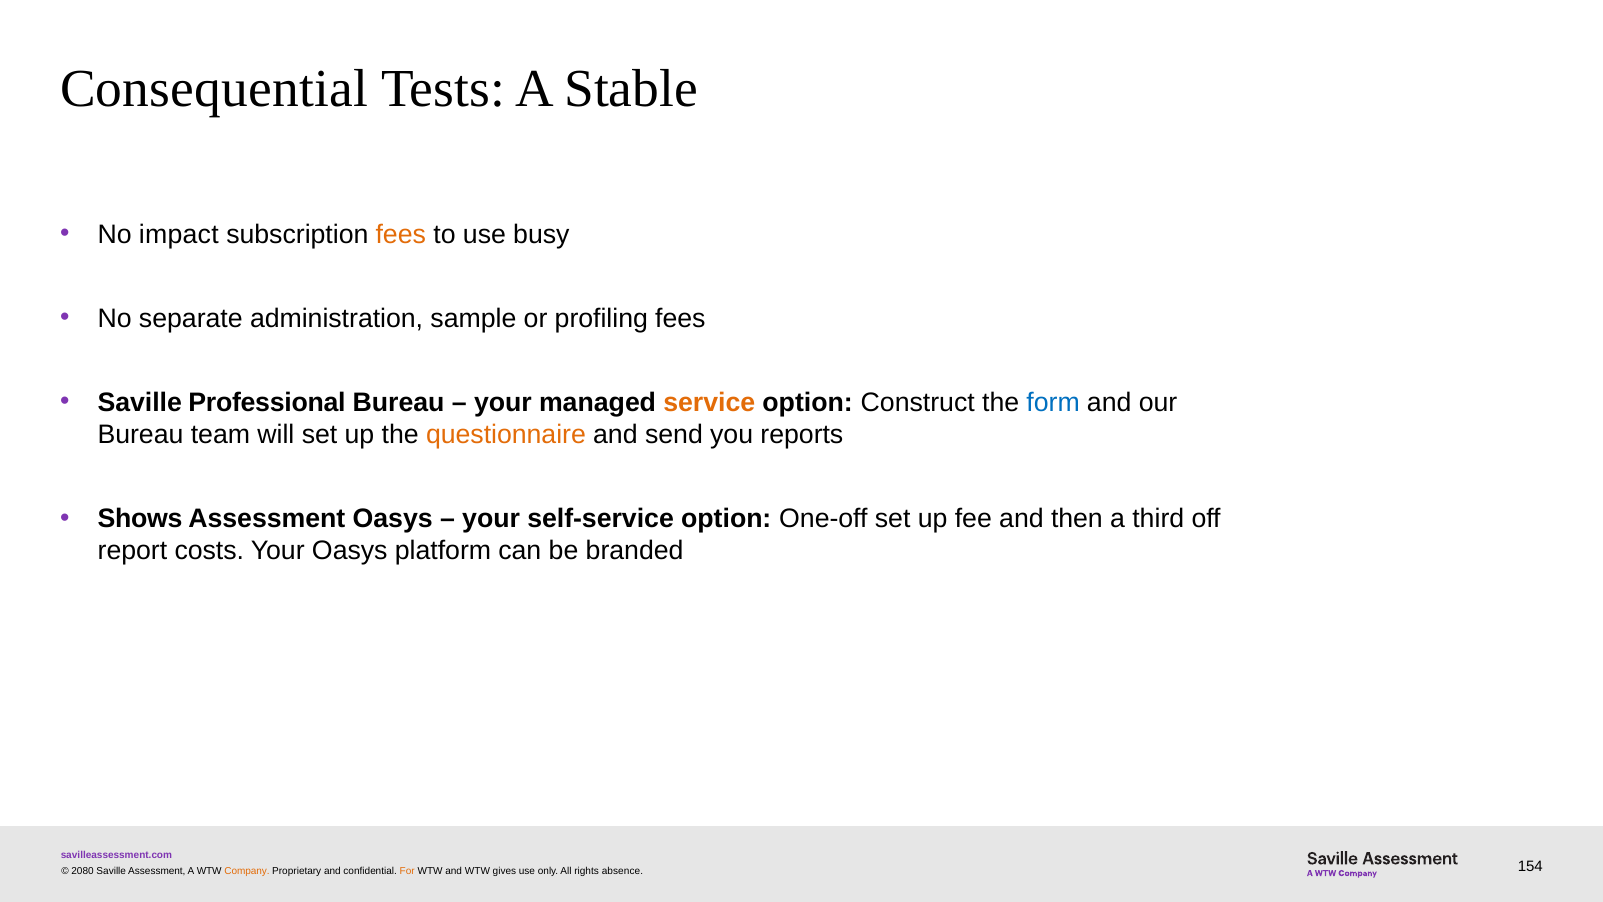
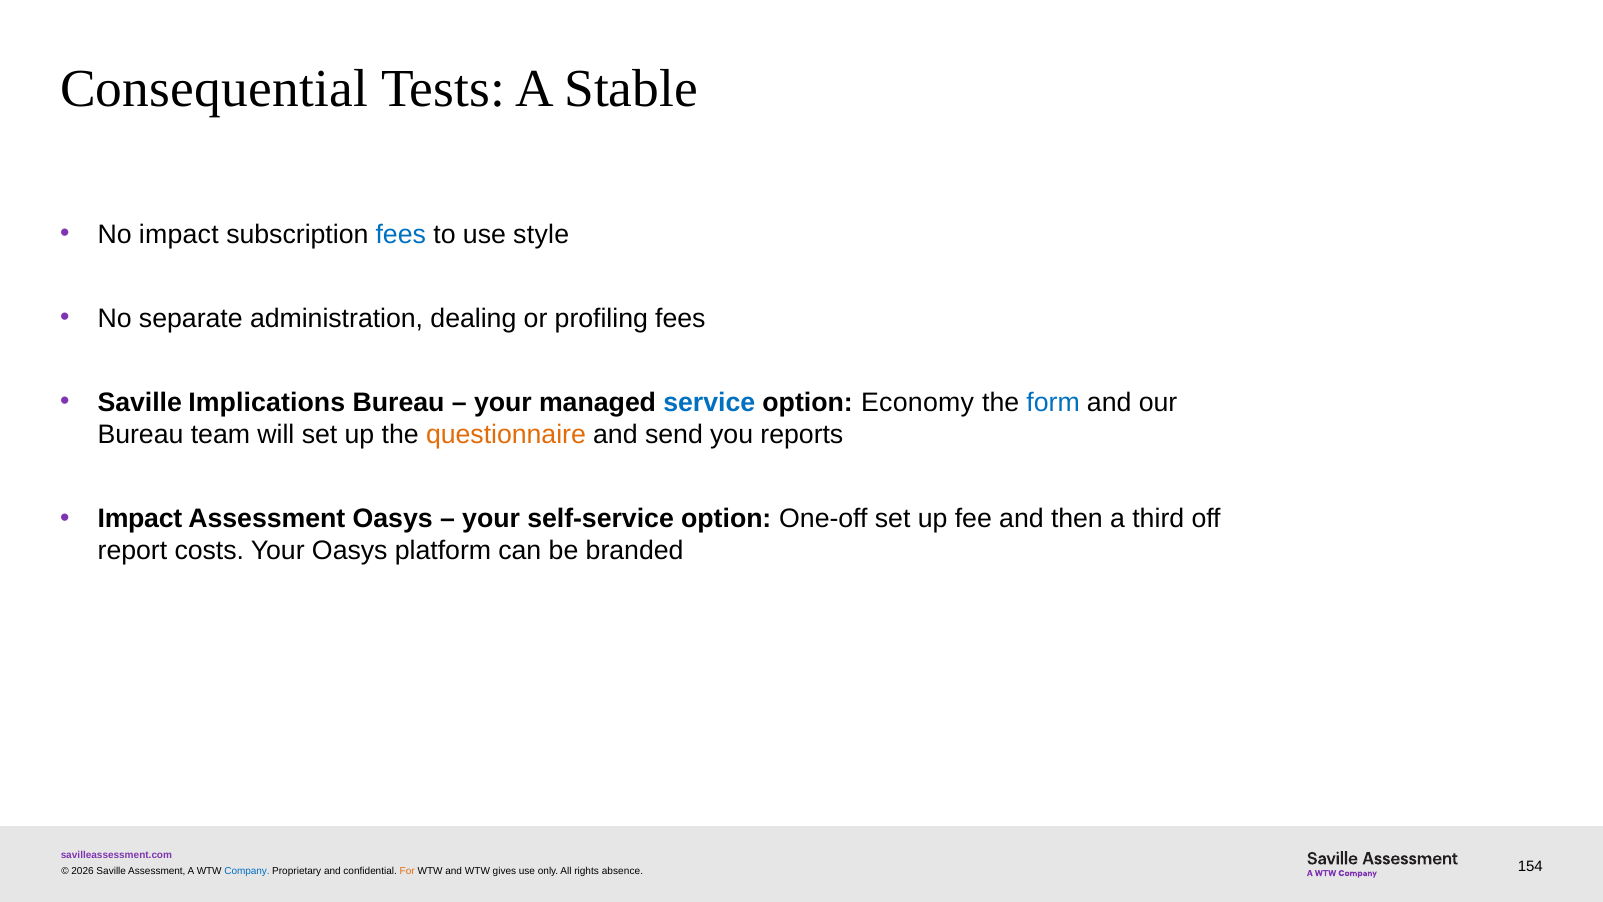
fees at (401, 234) colour: orange -> blue
busy: busy -> style
sample: sample -> dealing
Professional: Professional -> Implications
service colour: orange -> blue
Construct: Construct -> Economy
Shows at (140, 519): Shows -> Impact
2080: 2080 -> 2026
Company colour: orange -> blue
